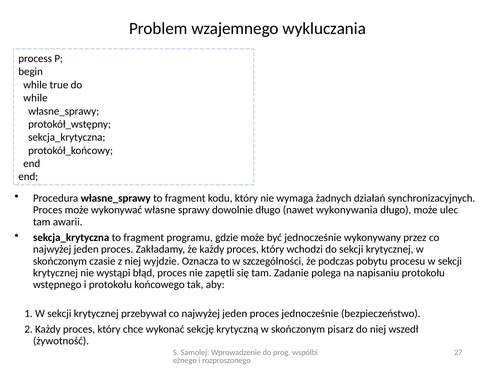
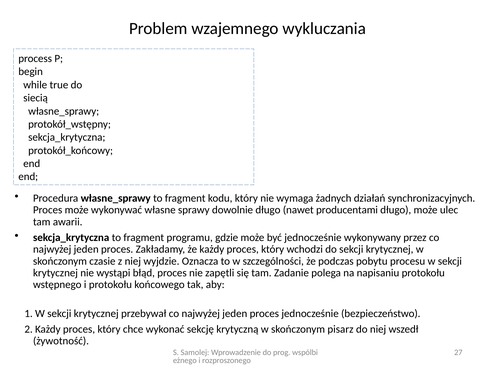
while at (35, 98): while -> siecią
wykonywania: wykonywania -> producentami
